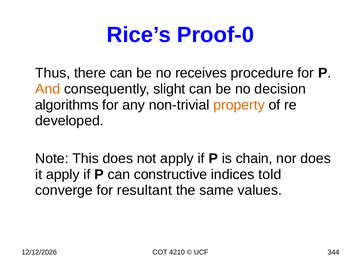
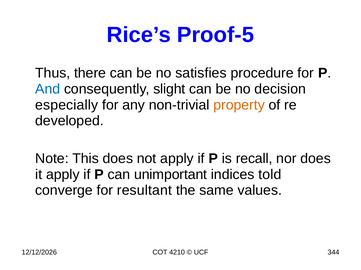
Proof-0: Proof-0 -> Proof-5
receives: receives -> satisfies
And colour: orange -> blue
algorithms: algorithms -> especially
chain: chain -> recall
constructive: constructive -> unimportant
